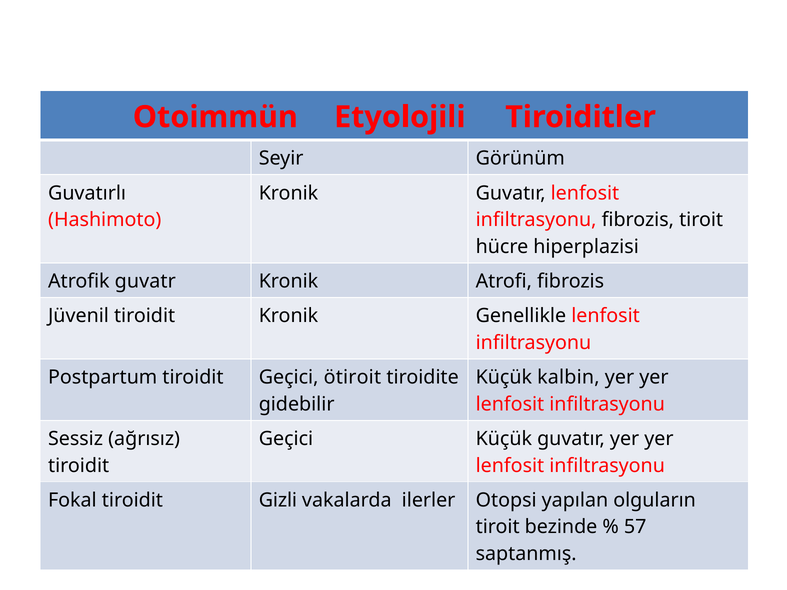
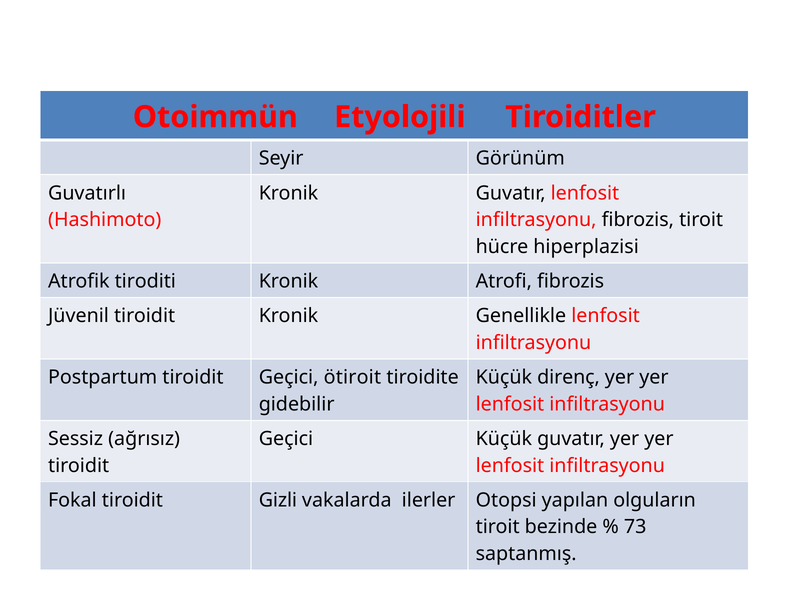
guvatr: guvatr -> tiroditi
kalbin: kalbin -> direnç
57: 57 -> 73
